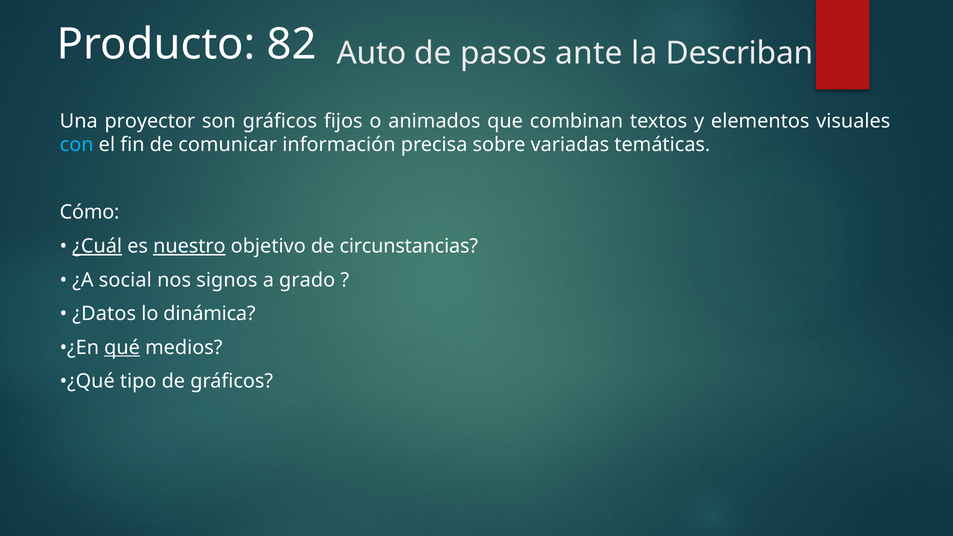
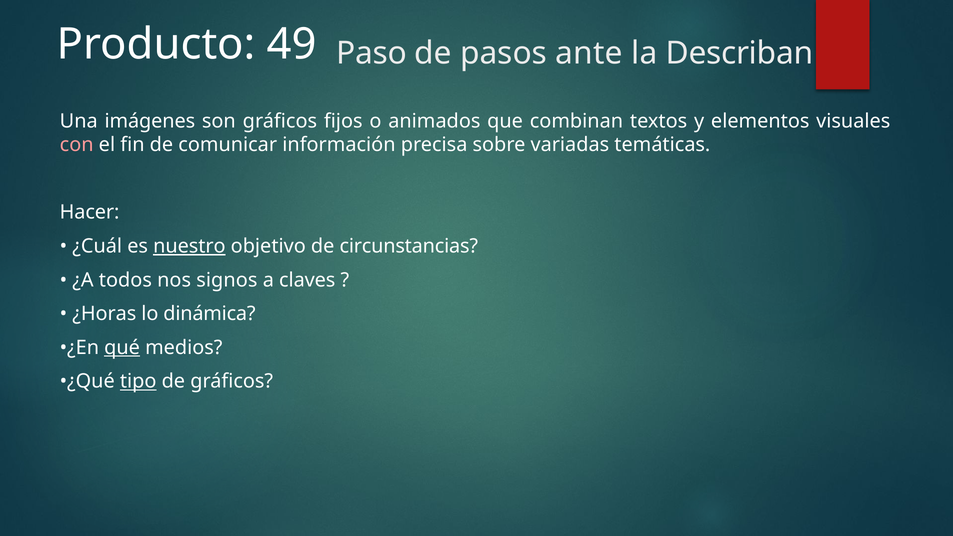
82: 82 -> 49
Auto: Auto -> Paso
proyector: proyector -> imágenes
con colour: light blue -> pink
Cómo: Cómo -> Hacer
¿Cuál underline: present -> none
social: social -> todos
grado: grado -> claves
¿Datos: ¿Datos -> ¿Horas
tipo underline: none -> present
